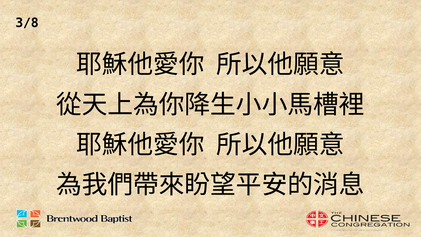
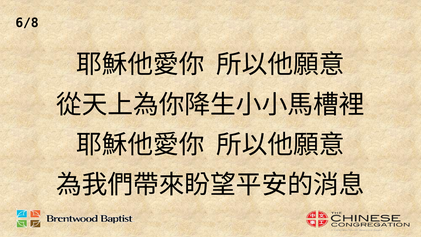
3/8: 3/8 -> 6/8
